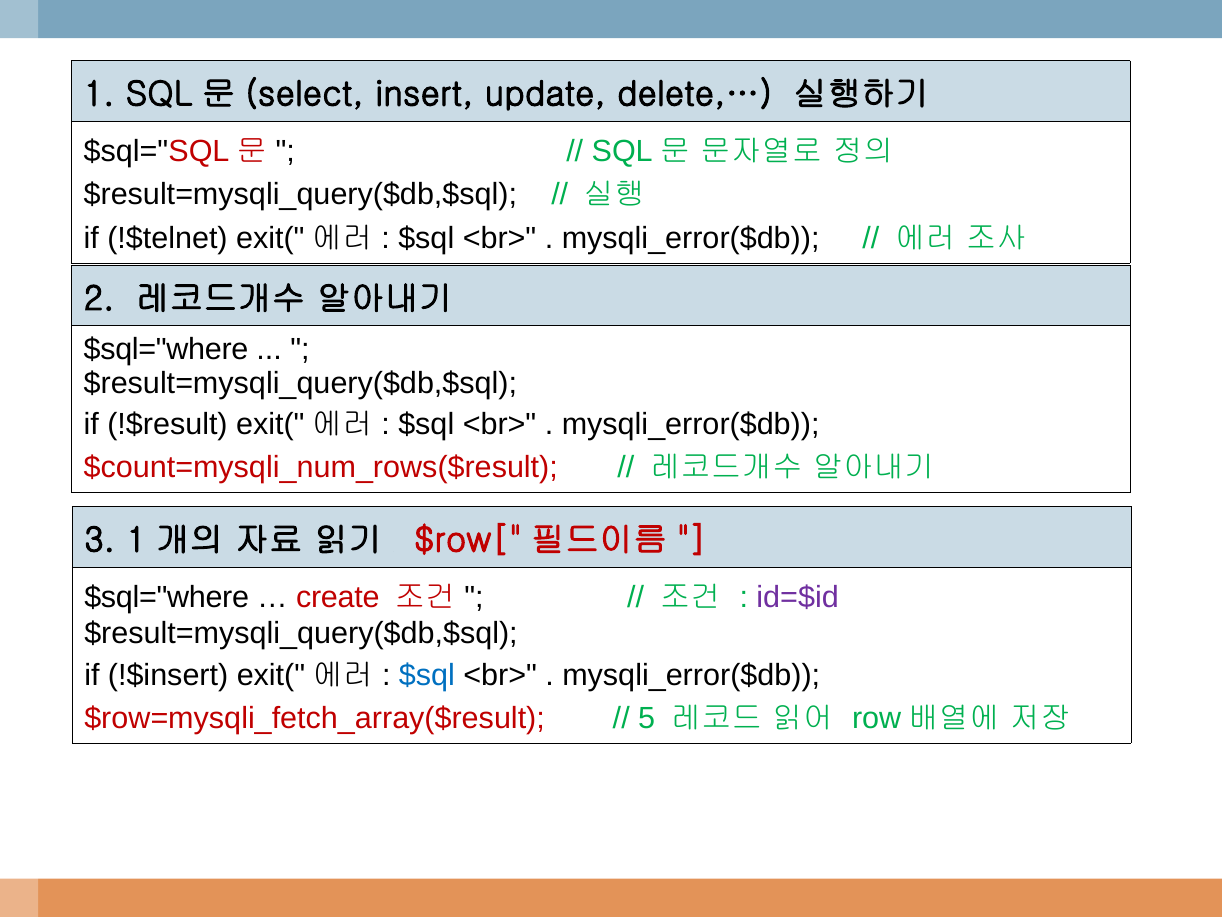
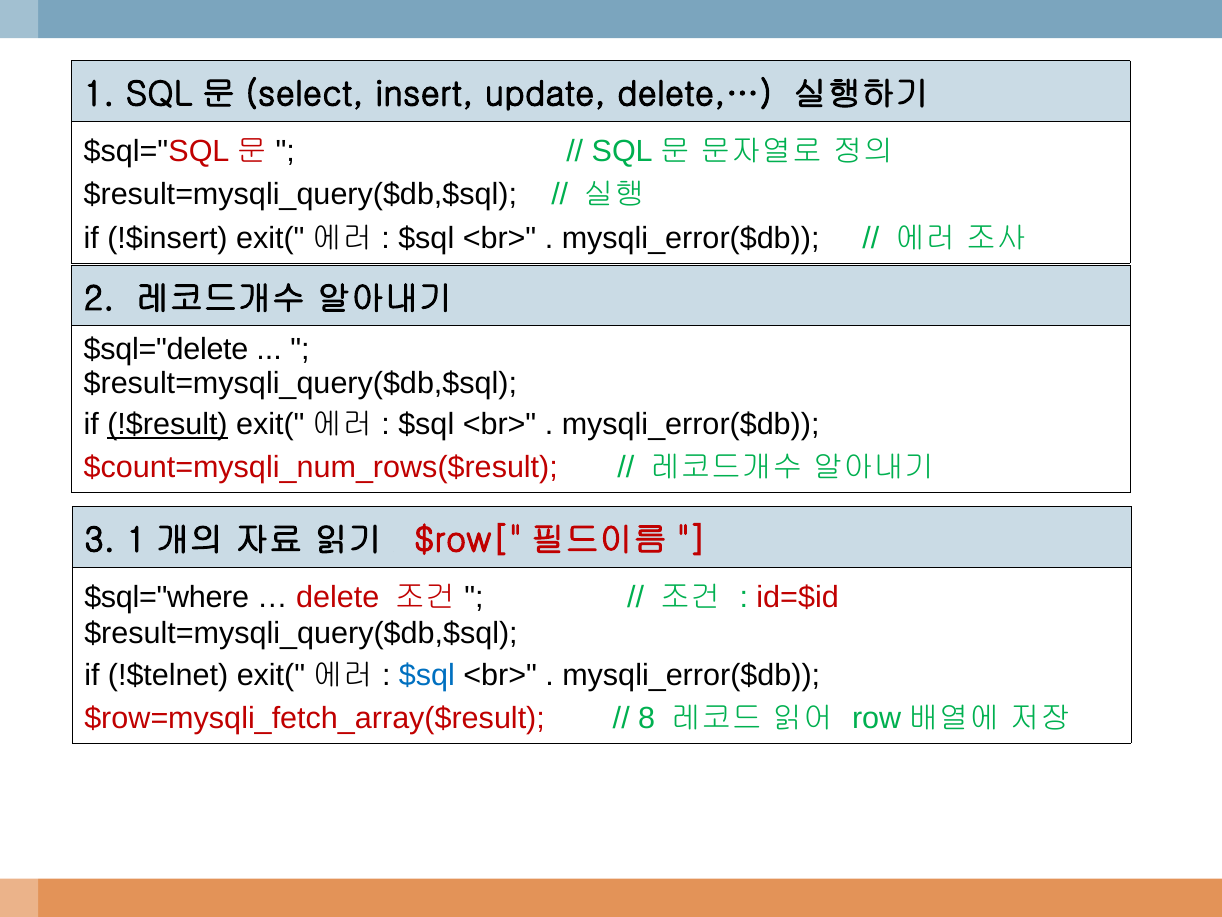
!$telnet: !$telnet -> !$insert
$sql="where at (166, 349): $sql="where -> $sql="delete
!$result underline: none -> present
create: create -> delete
id=$id colour: purple -> red
!$insert: !$insert -> !$telnet
5: 5 -> 8
